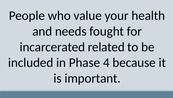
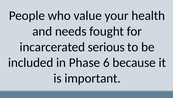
related: related -> serious
4: 4 -> 6
